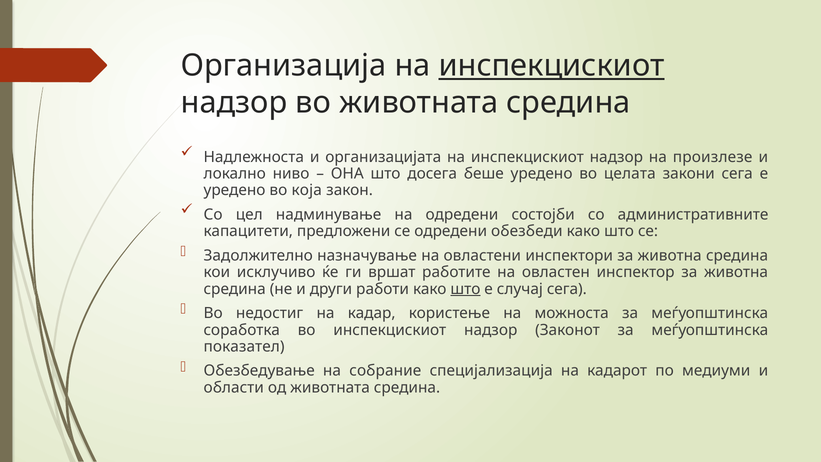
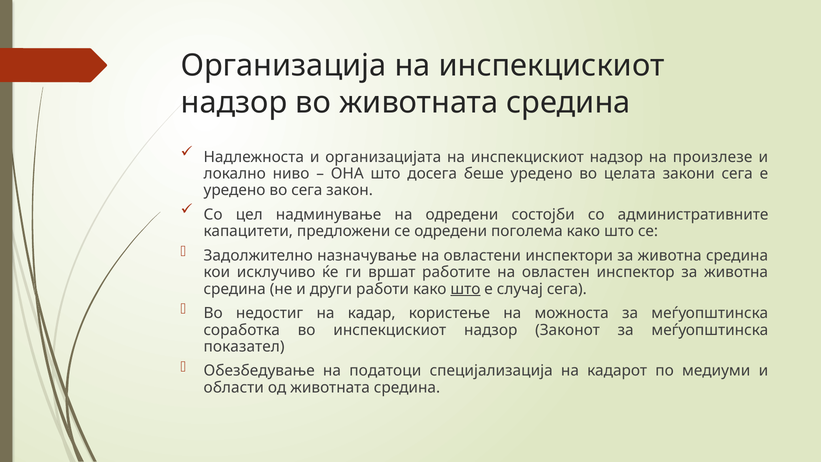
инспекцискиот at (552, 66) underline: present -> none
во која: која -> сега
обезбеди: обезбеди -> поголема
собрание: собрание -> податоци
